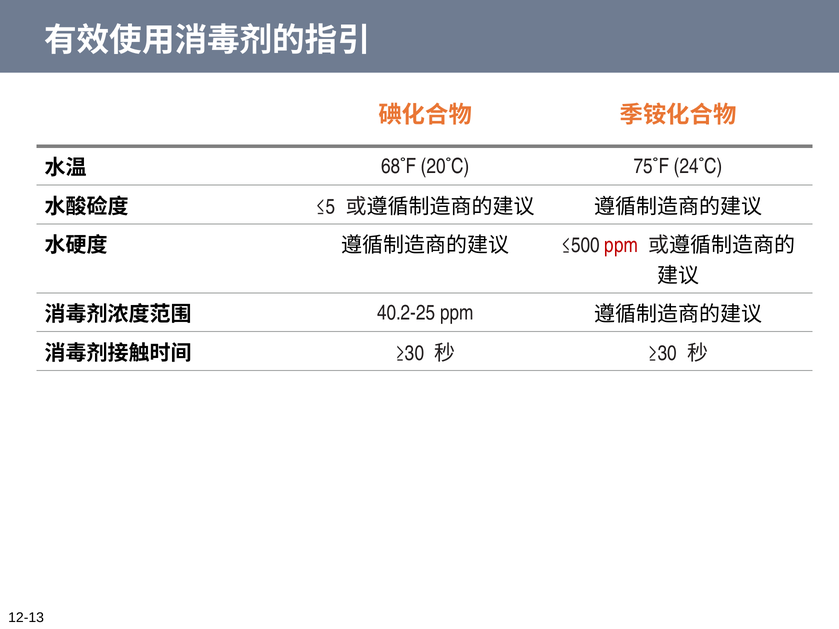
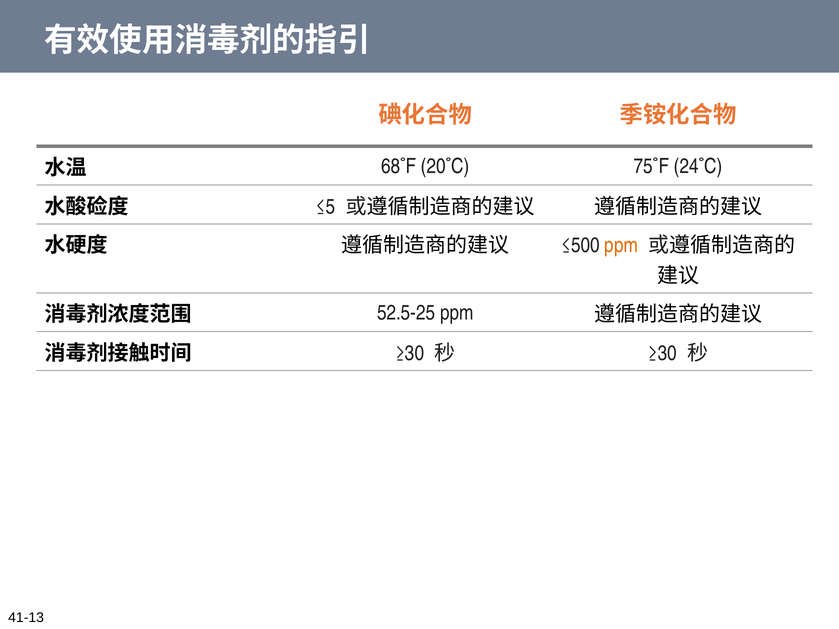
ppm at (621, 245) colour: red -> orange
40.2-25: 40.2-25 -> 52.5-25
12-13: 12-13 -> 41-13
